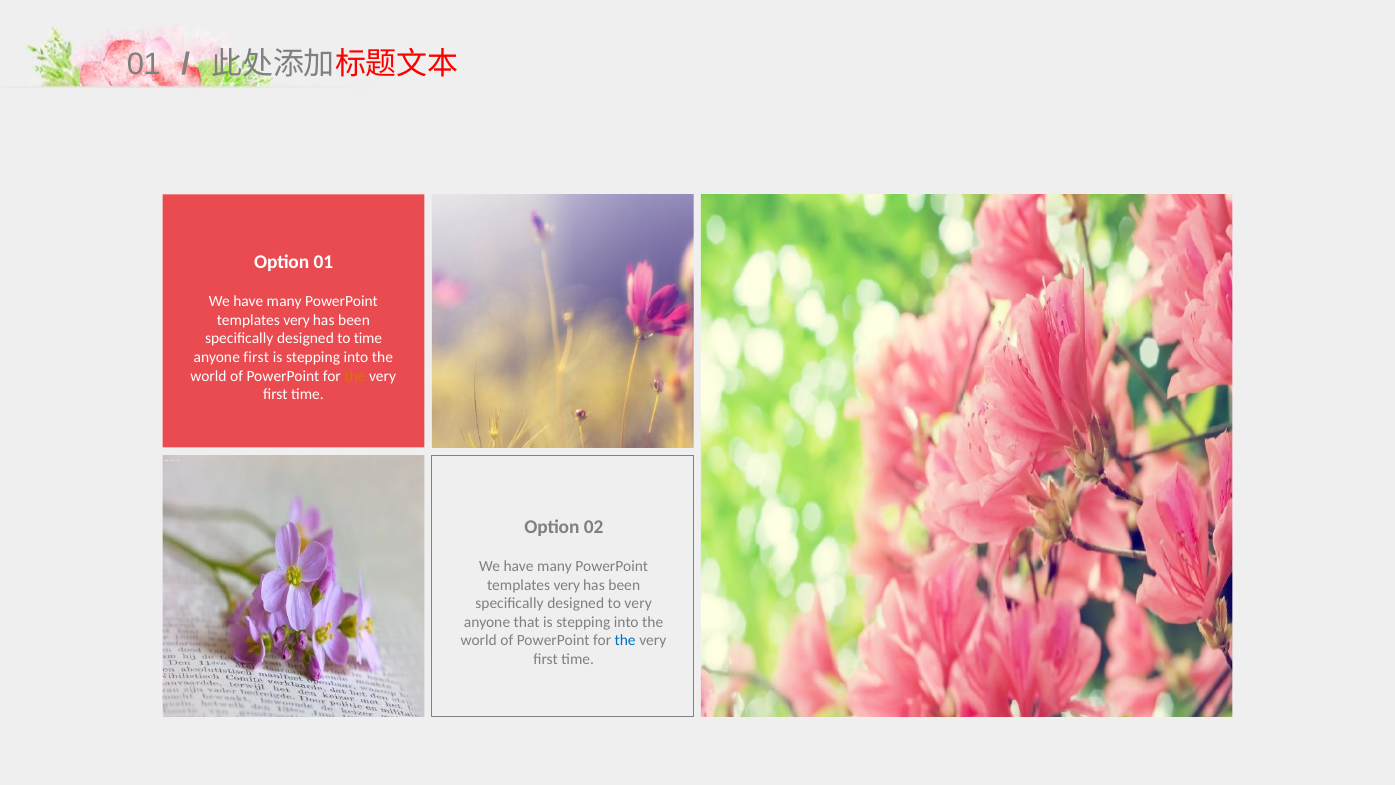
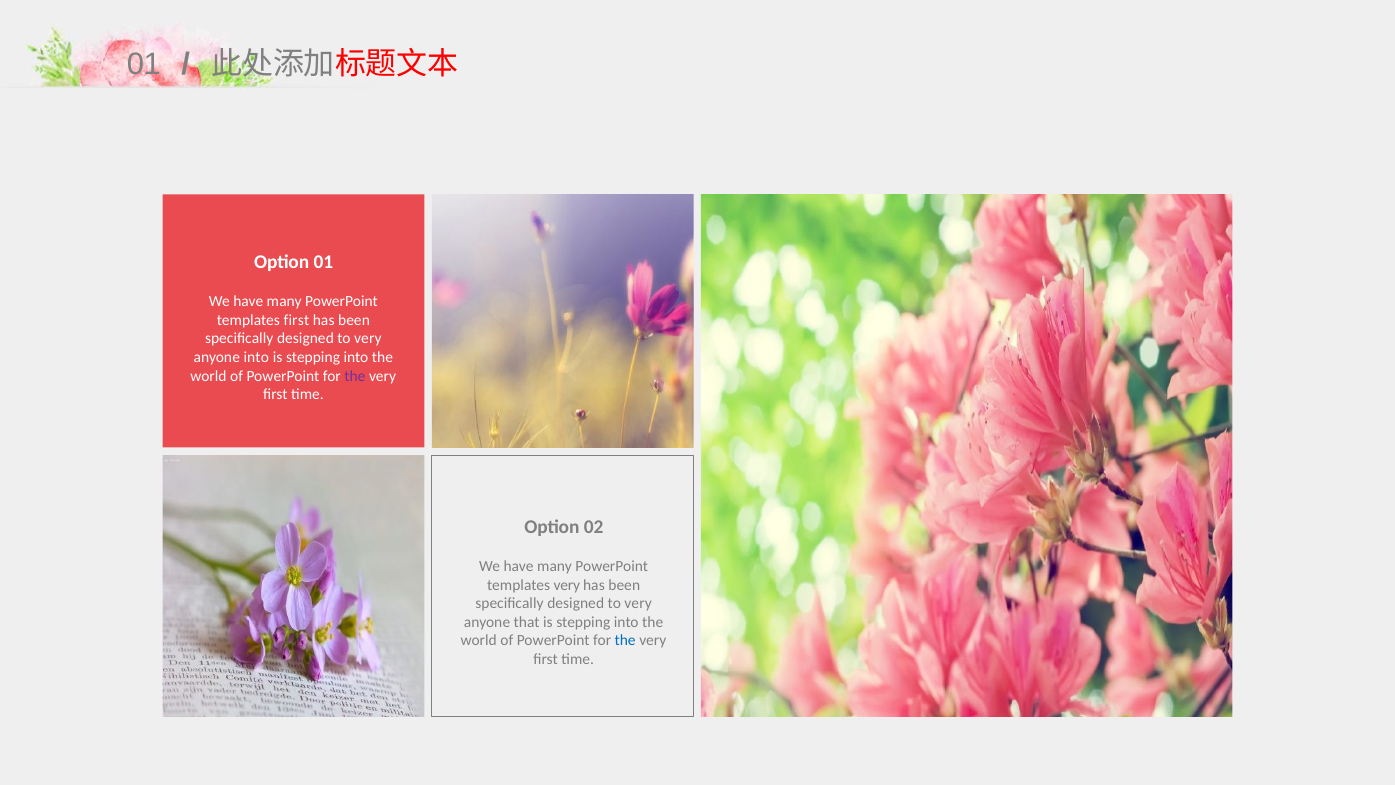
very at (297, 320): very -> first
time at (368, 339): time -> very
anyone first: first -> into
the at (355, 376) colour: orange -> purple
